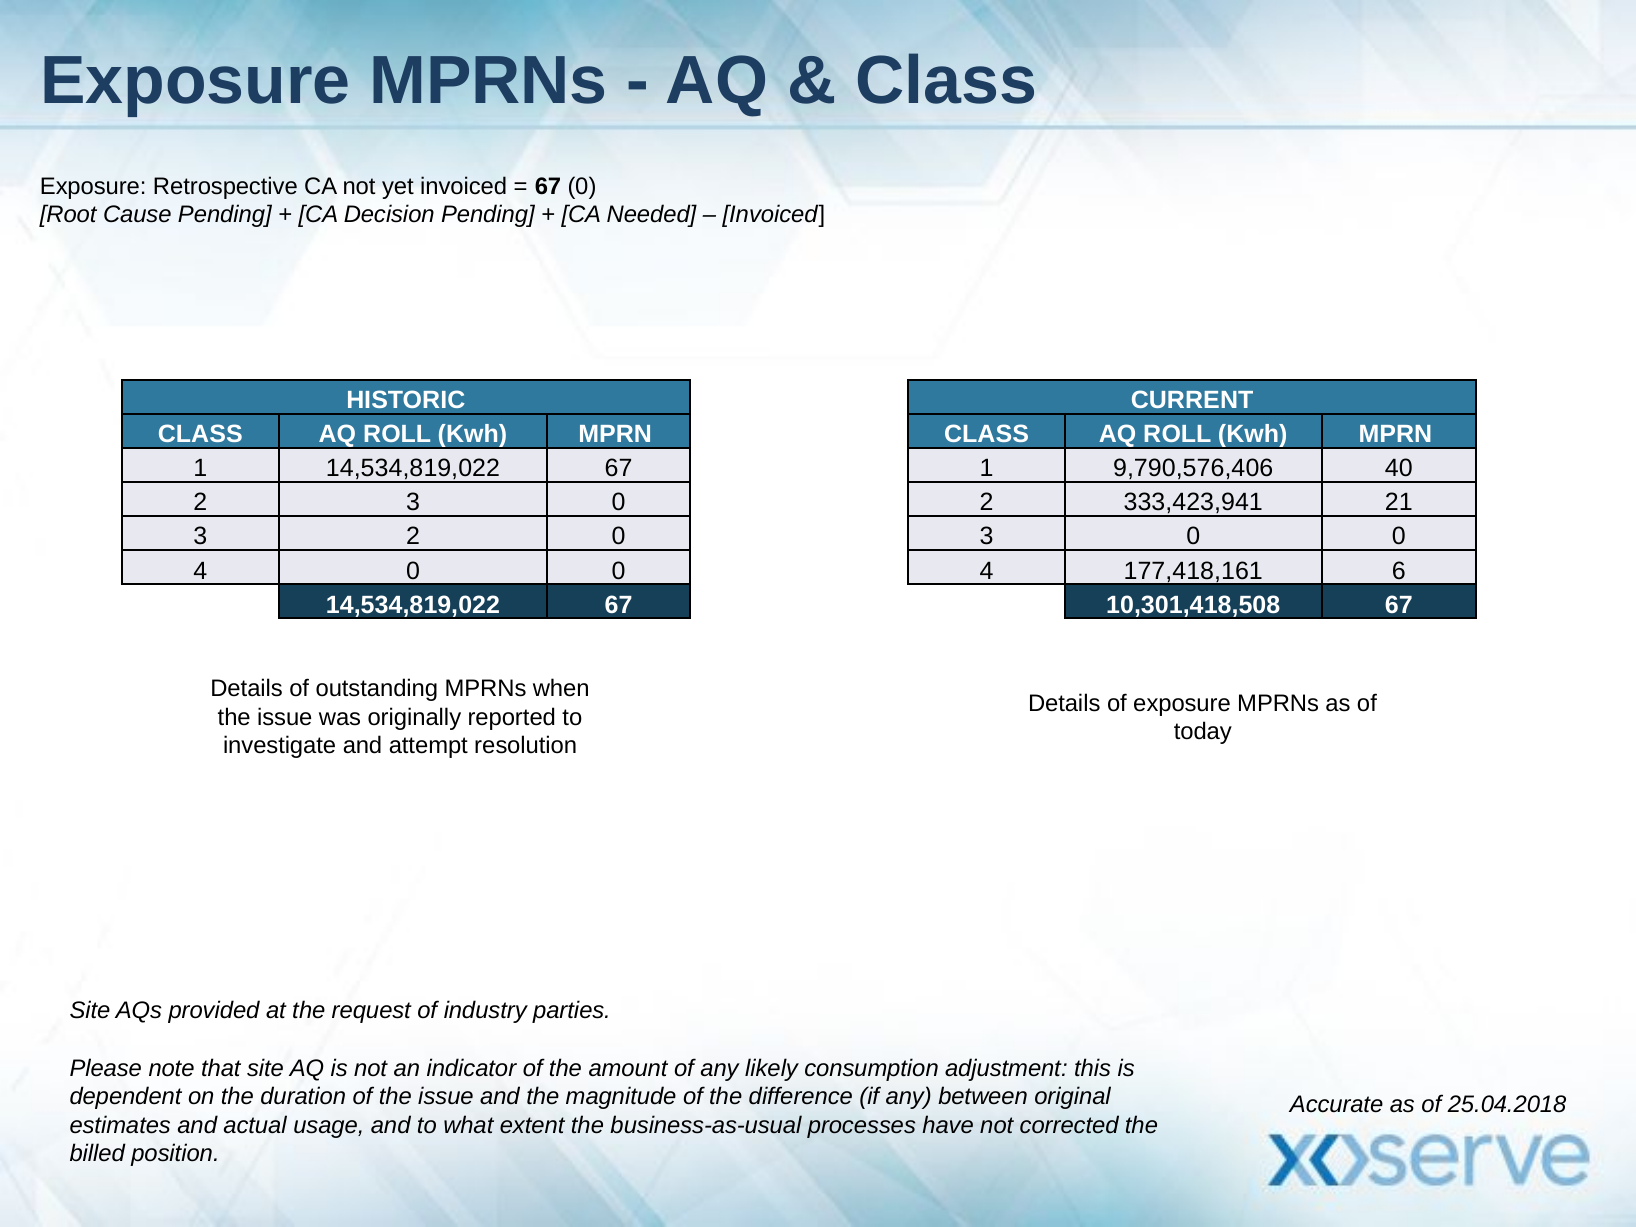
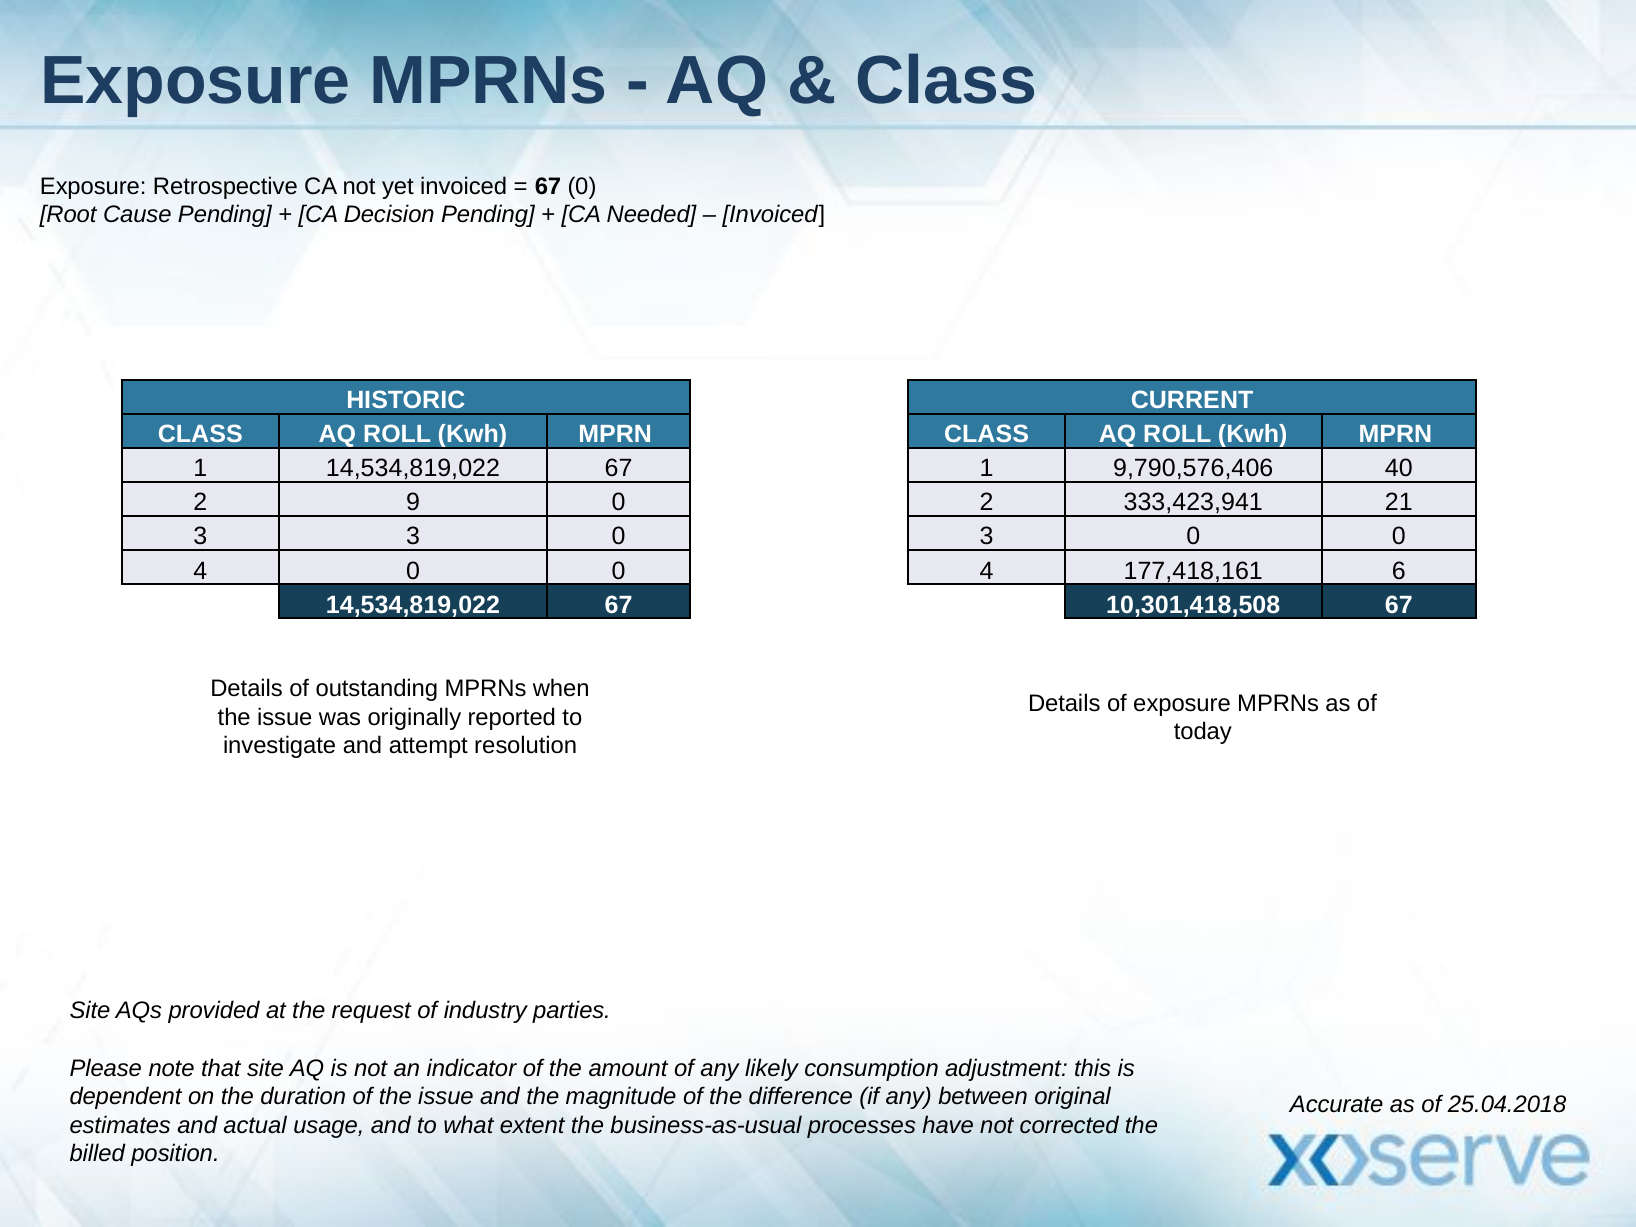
2 3: 3 -> 9
3 2: 2 -> 3
